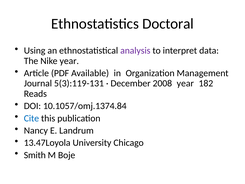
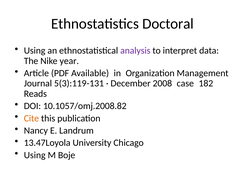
2008 year: year -> case
10.1057/omj.1374.84: 10.1057/omj.1374.84 -> 10.1057/omj.2008.82
Cite colour: blue -> orange
Smith at (35, 155): Smith -> Using
